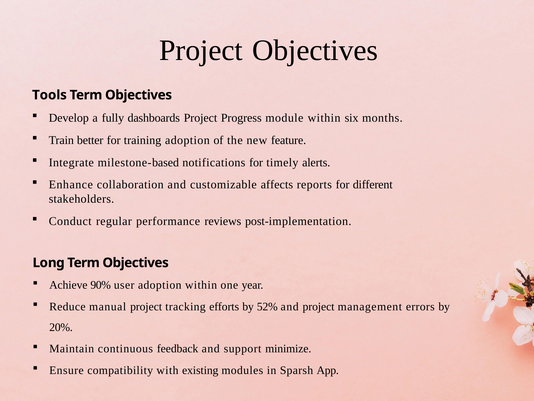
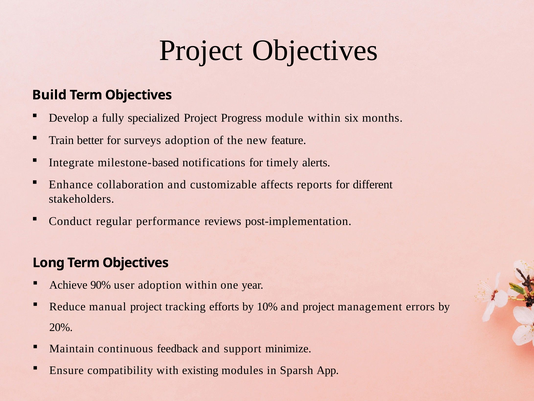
Tools: Tools -> Build
dashboards: dashboards -> specialized
training: training -> surveys
52%: 52% -> 10%
